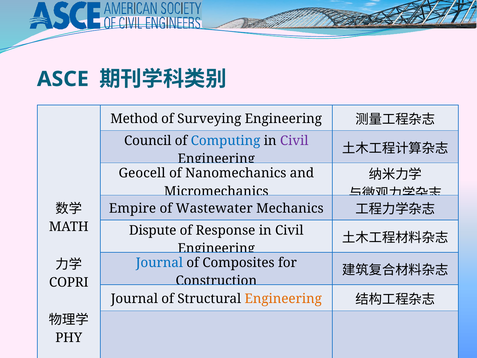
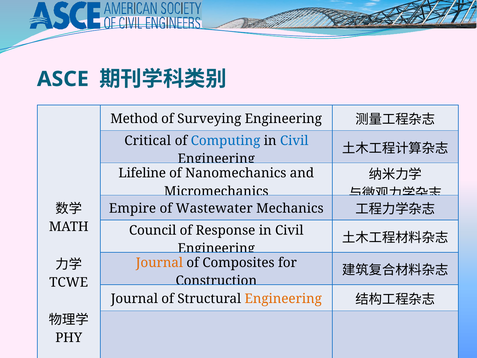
Council: Council -> Critical
Civil at (294, 141) colour: purple -> blue
Geocell: Geocell -> Lifeline
Dispute: Dispute -> Council
Journal at (159, 263) colour: blue -> orange
COPRI: COPRI -> TCWE
